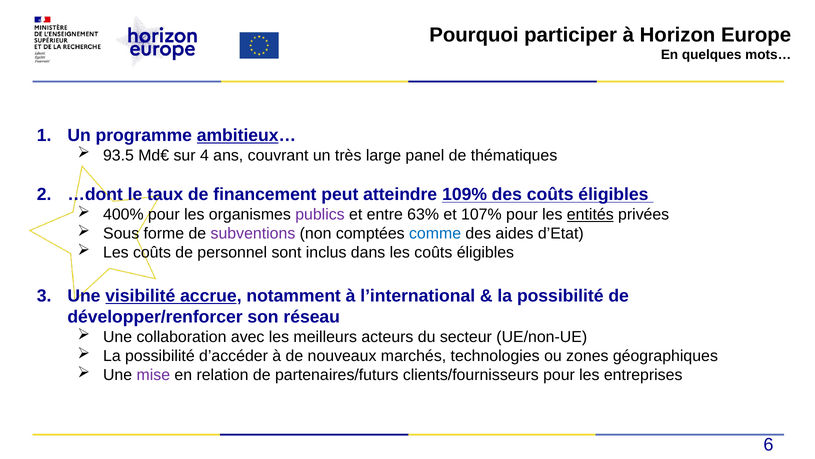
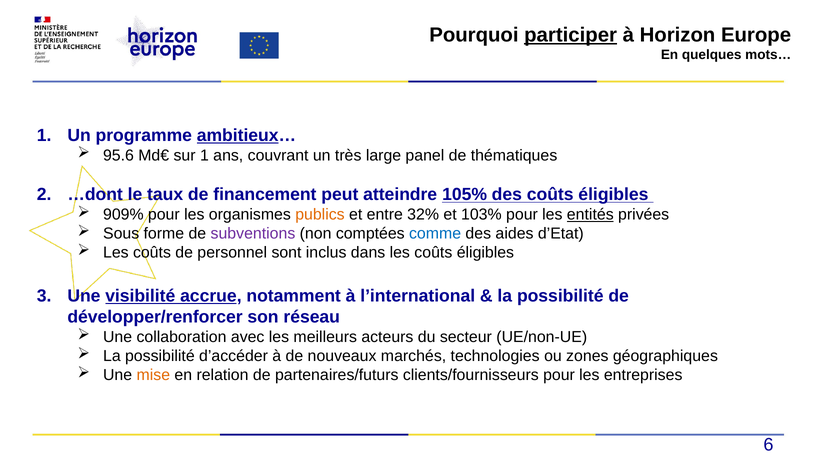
participer underline: none -> present
93.5: 93.5 -> 95.6
sur 4: 4 -> 1
109%: 109% -> 105%
400%: 400% -> 909%
publics colour: purple -> orange
63%: 63% -> 32%
107%: 107% -> 103%
mise colour: purple -> orange
